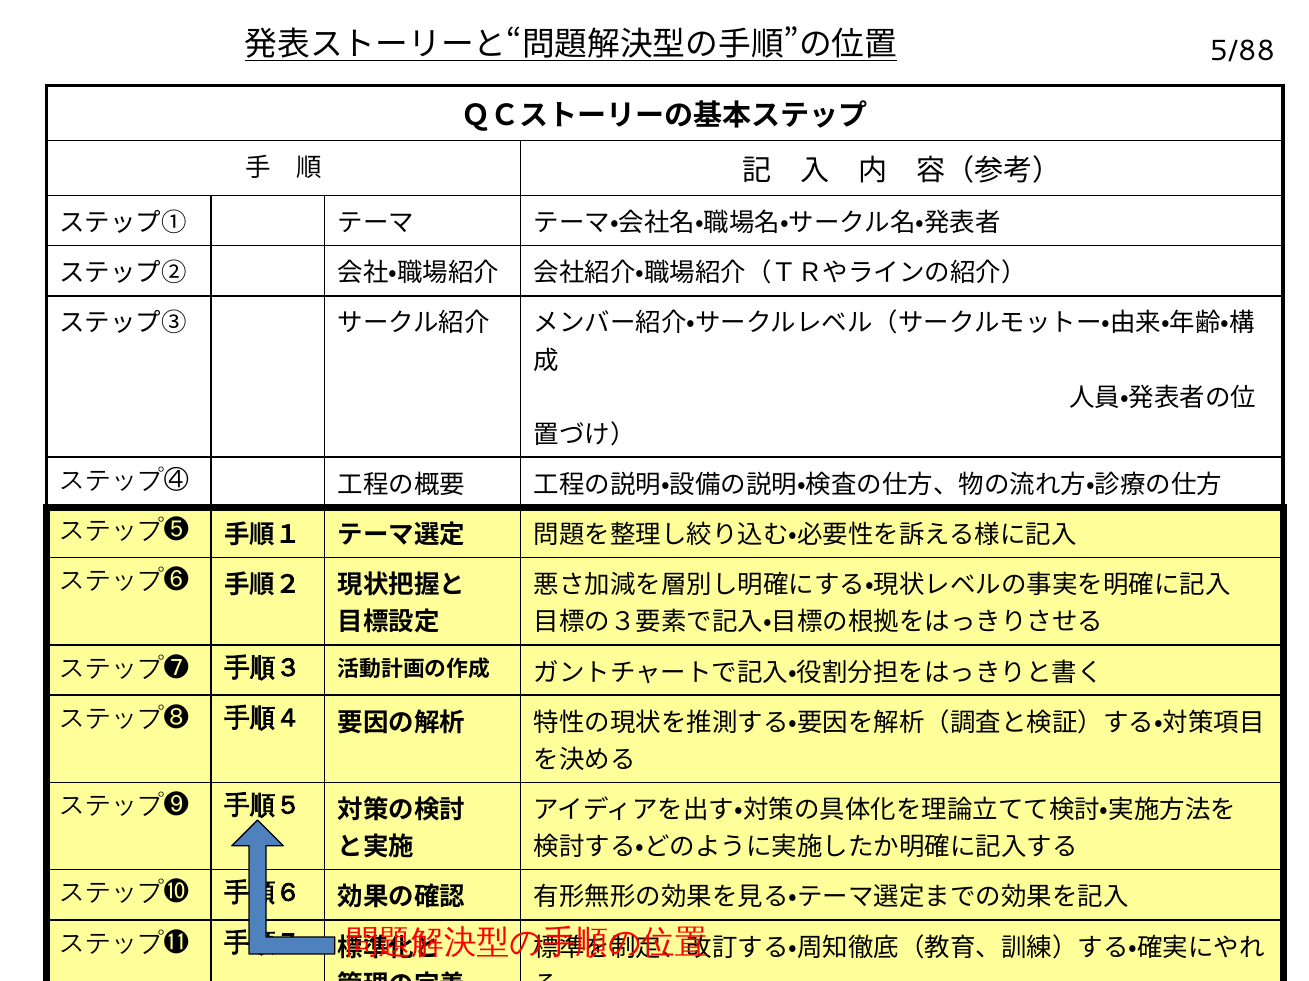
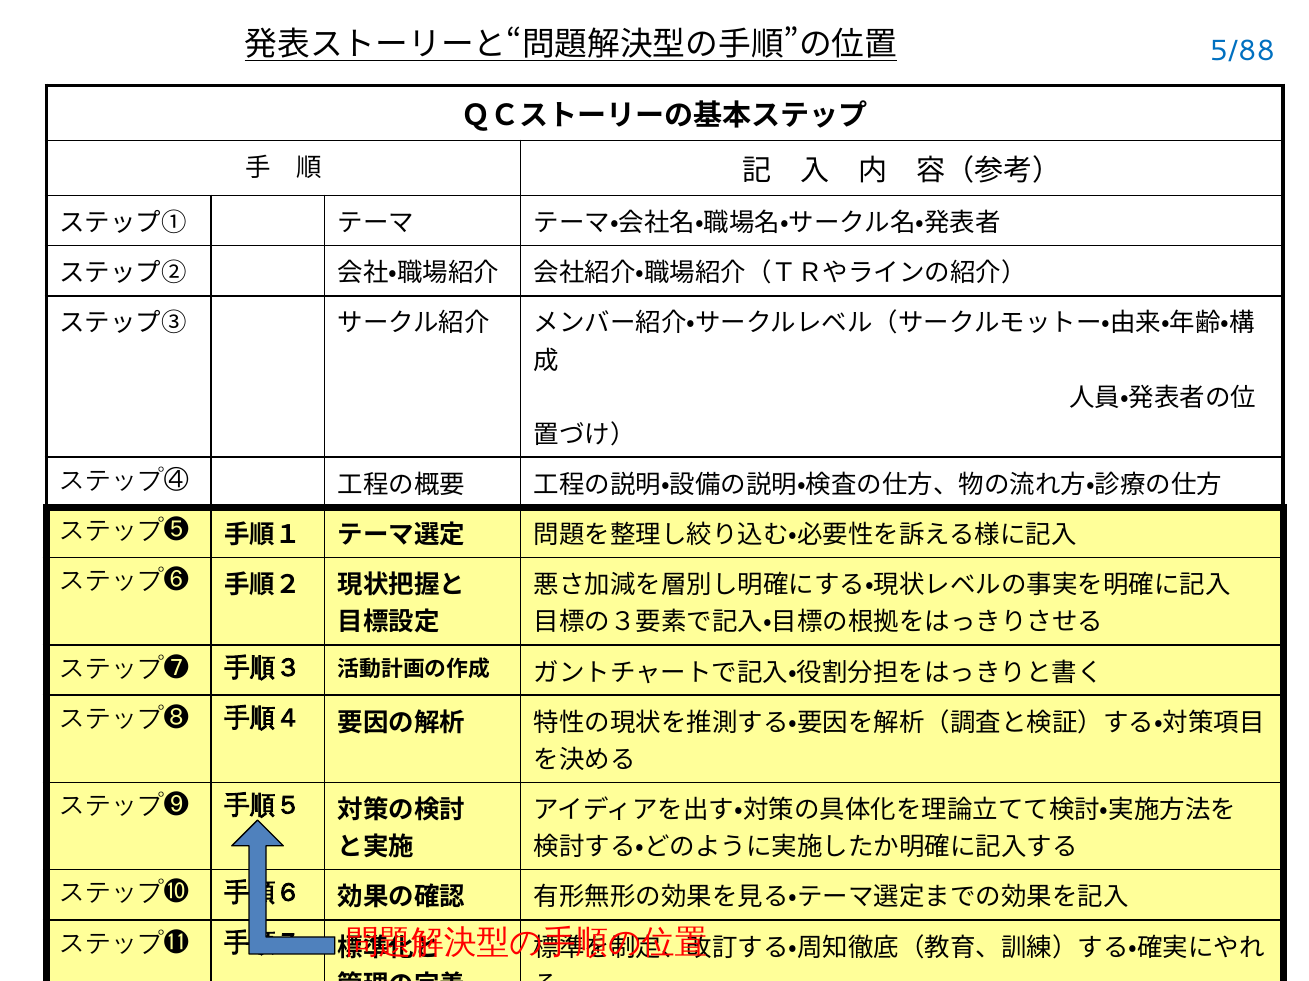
5/88 colour: black -> blue
